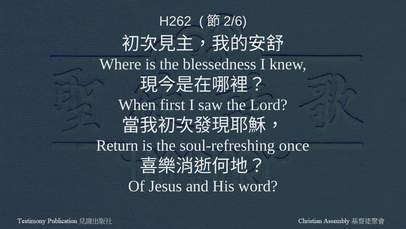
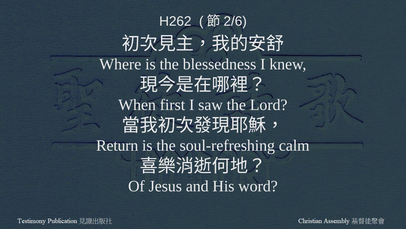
once: once -> calm
